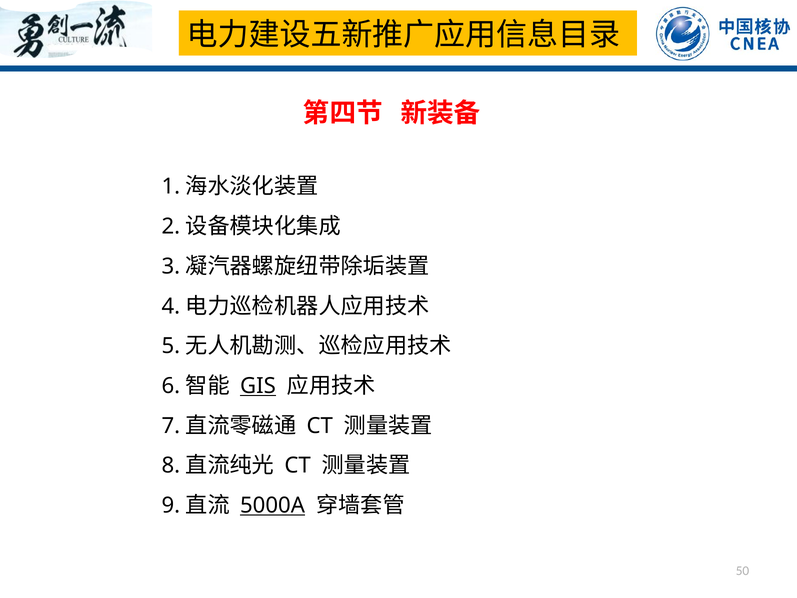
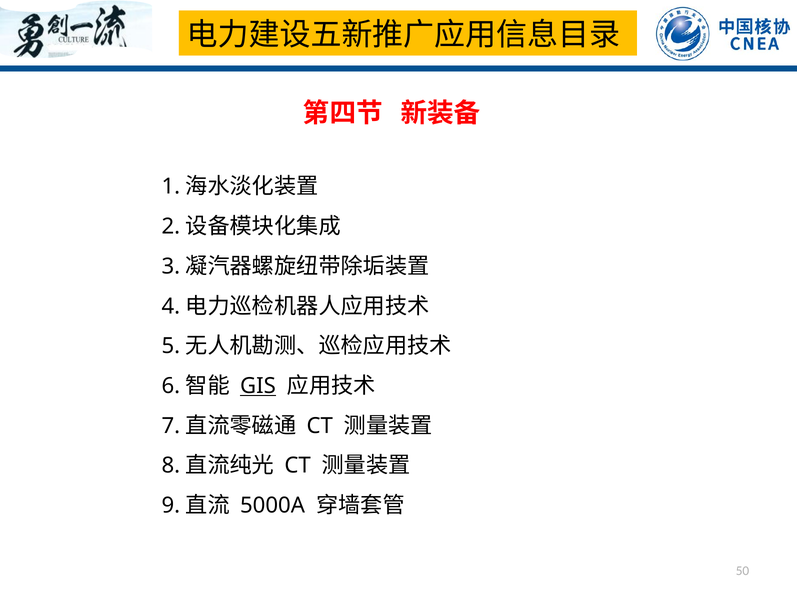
5000A underline: present -> none
